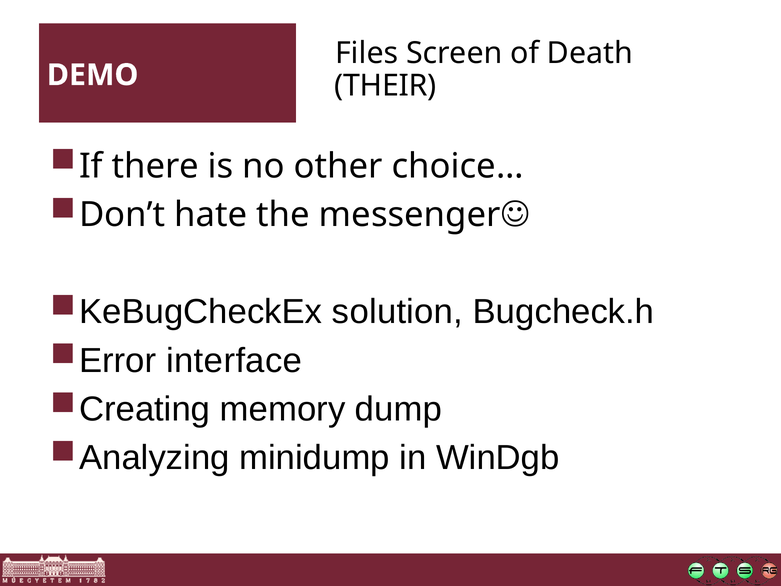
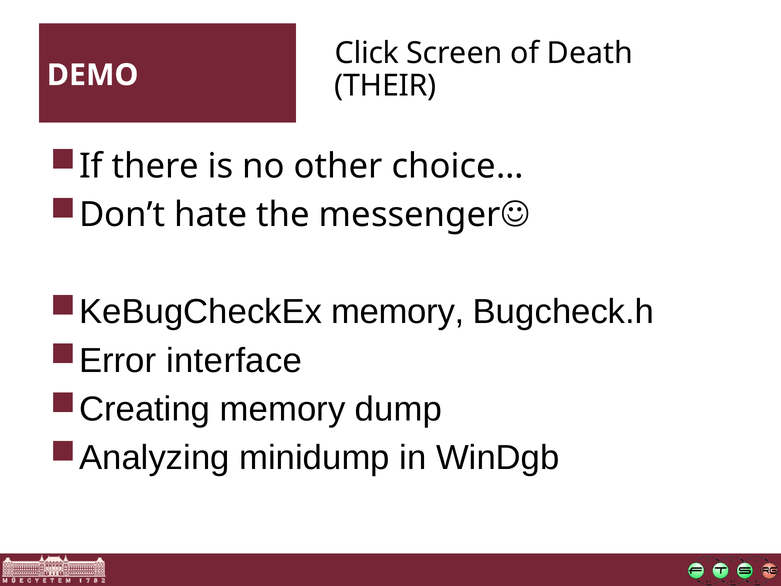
Files: Files -> Click
solution at (397, 312): solution -> memory
